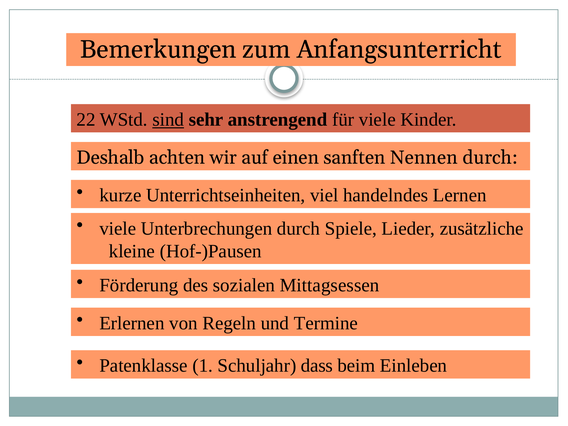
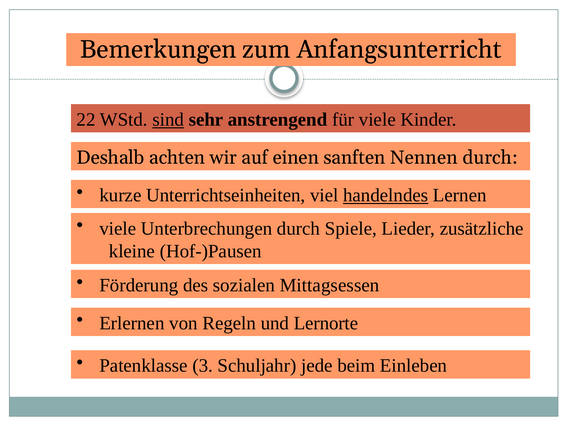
handelndes underline: none -> present
Termine: Termine -> Lernorte
1: 1 -> 3
dass: dass -> jede
